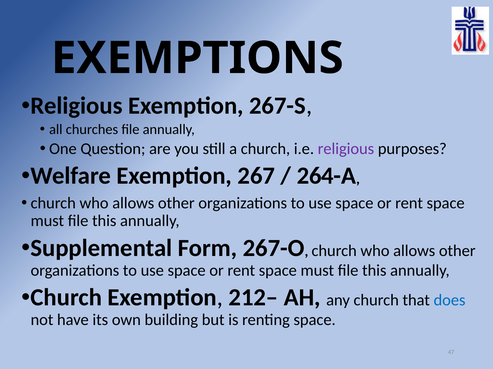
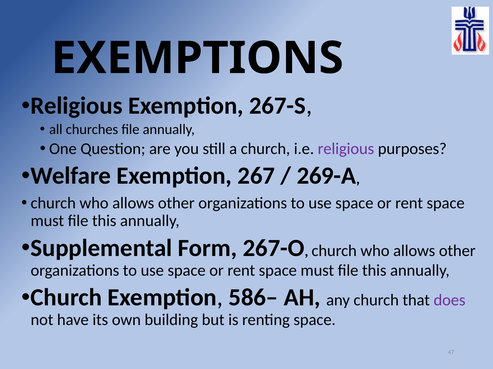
264-A: 264-A -> 269-A
212–: 212– -> 586–
does colour: blue -> purple
